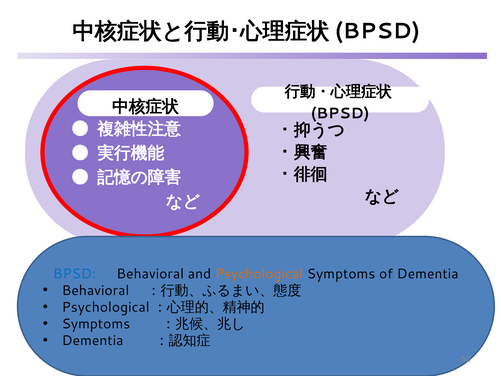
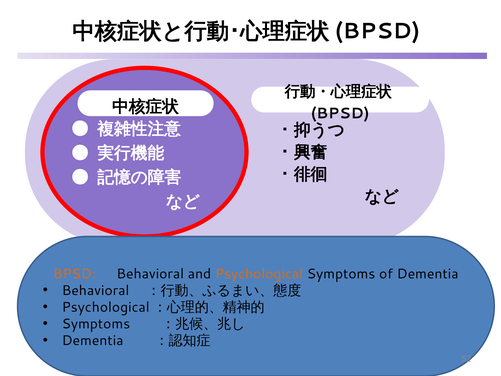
BPSD at (74, 274) colour: blue -> orange
